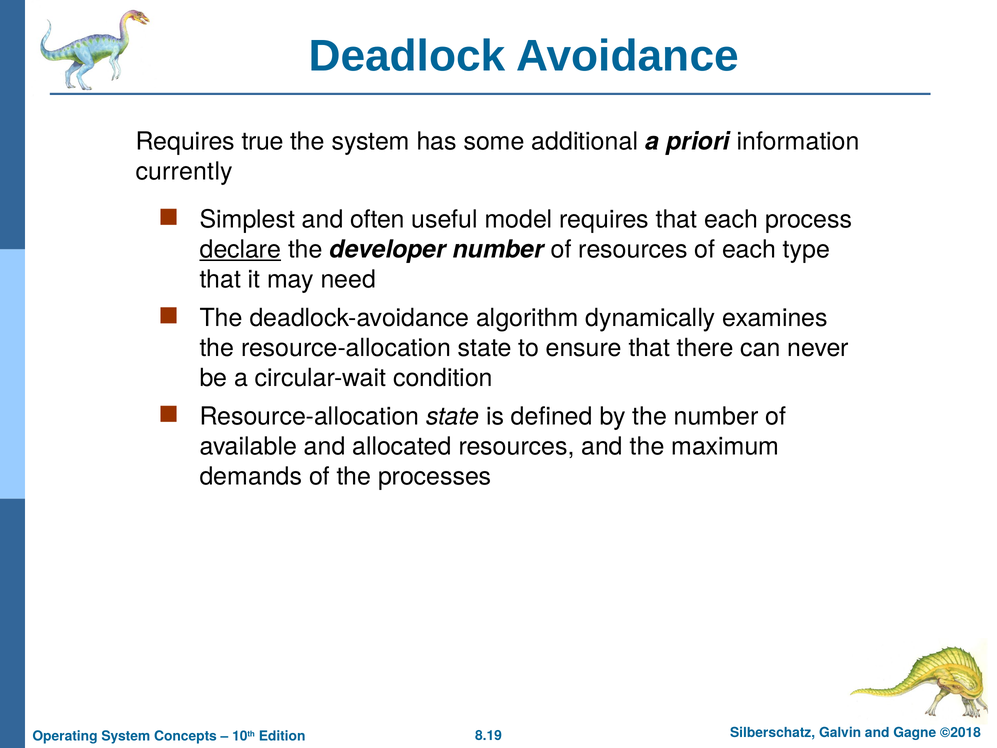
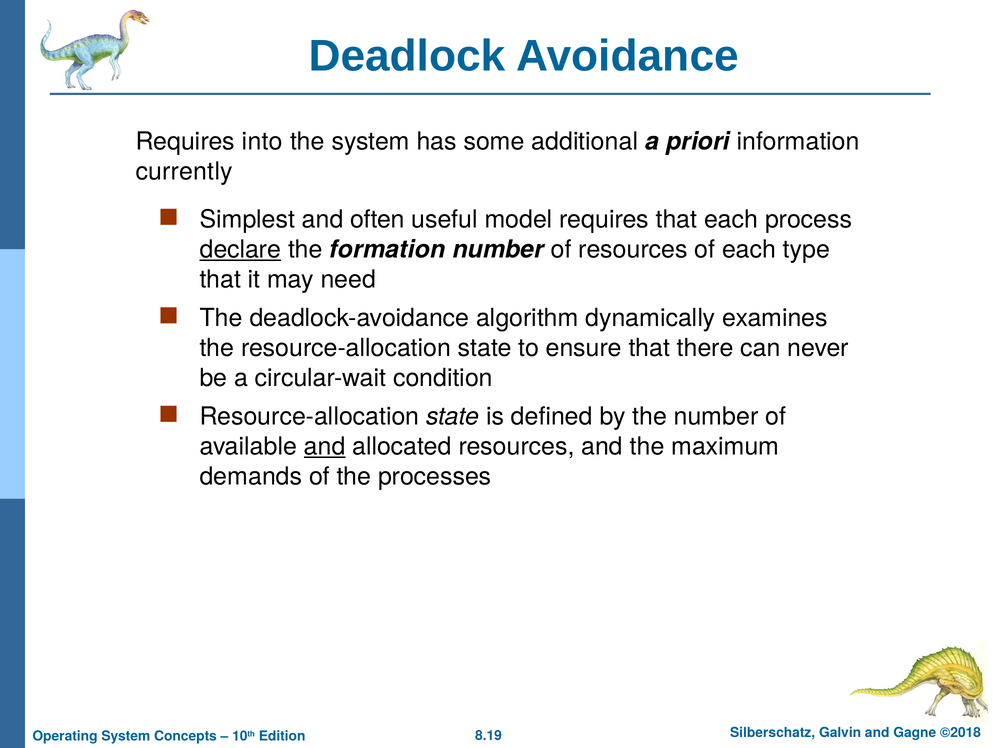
true: true -> into
developer: developer -> formation
and at (325, 446) underline: none -> present
